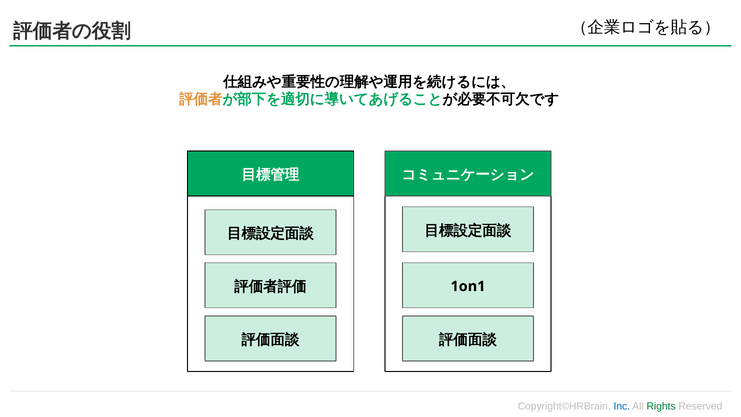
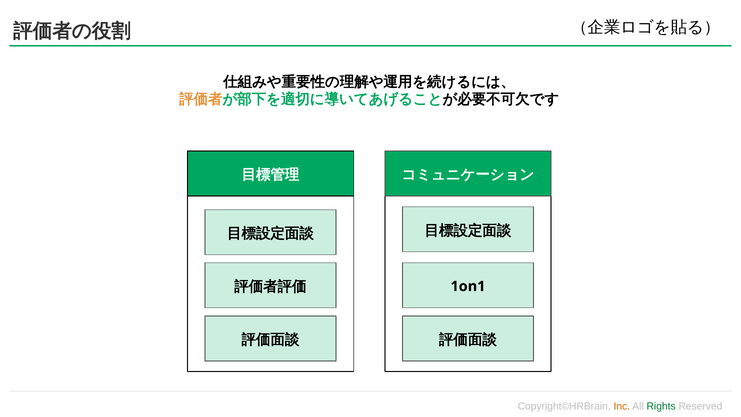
Inc colour: blue -> orange
